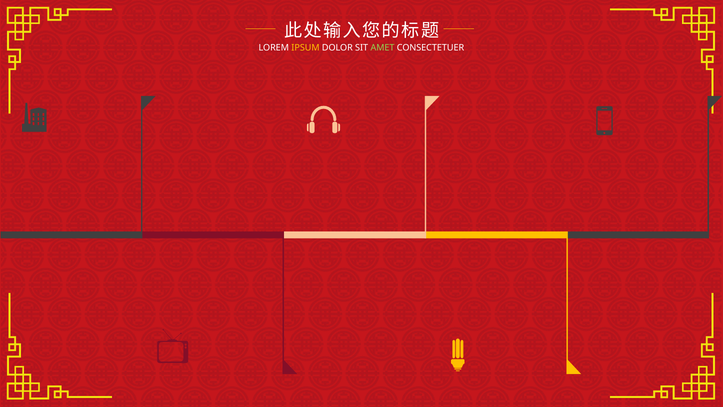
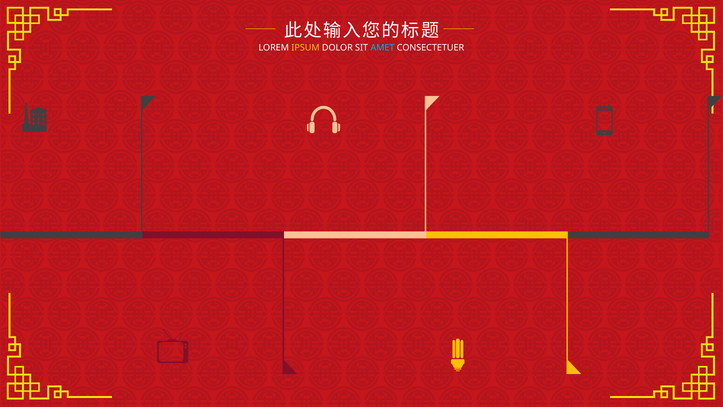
AMET colour: light green -> light blue
